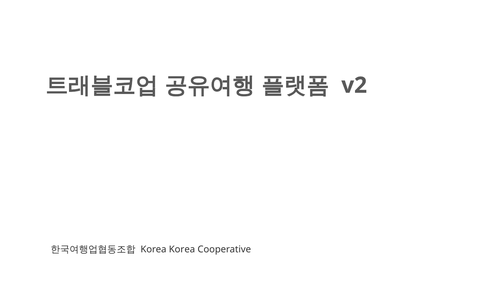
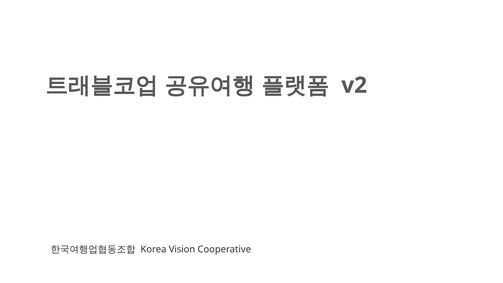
Korea Korea: Korea -> Vision
